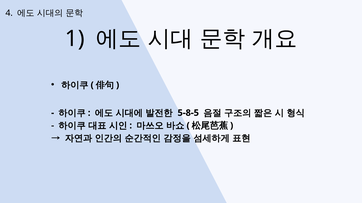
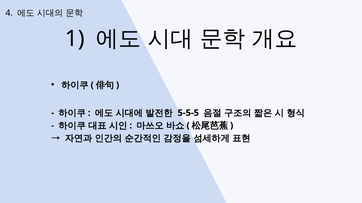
5-8-5: 5-8-5 -> 5-5-5
